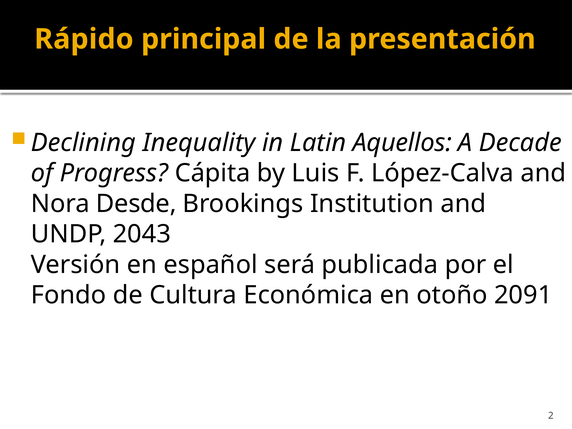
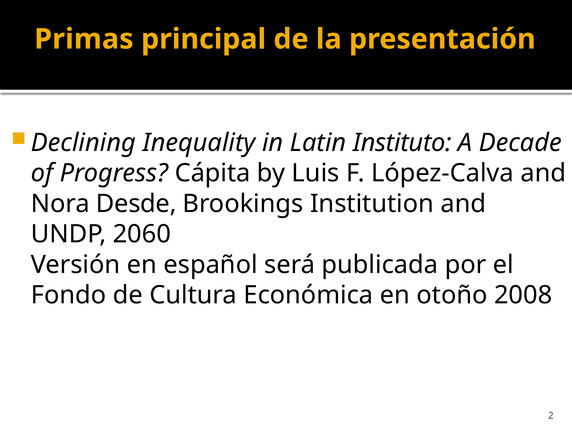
Rápido: Rápido -> Primas
Aquellos: Aquellos -> Instituto
2043: 2043 -> 2060
2091: 2091 -> 2008
